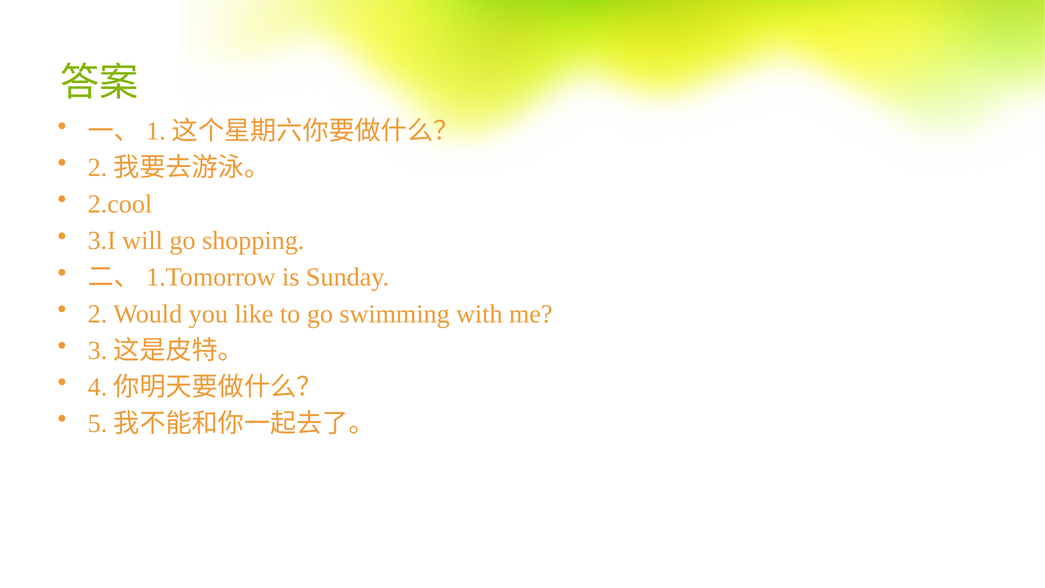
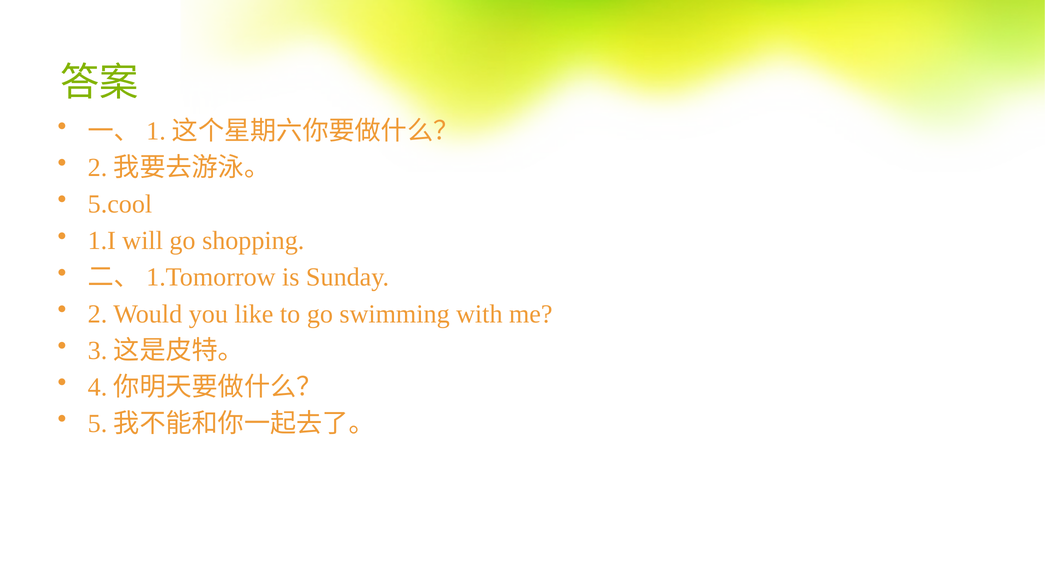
2.cool: 2.cool -> 5.cool
3.I: 3.I -> 1.I
